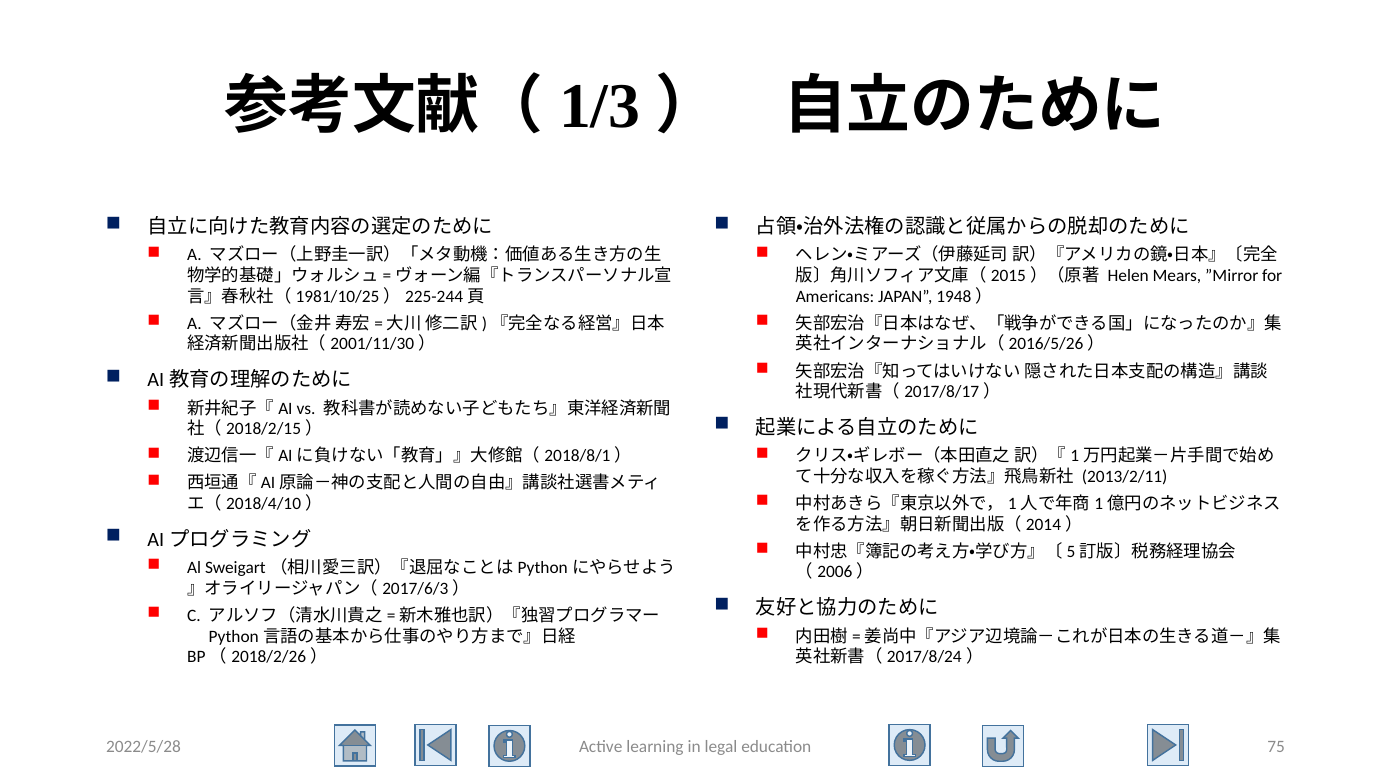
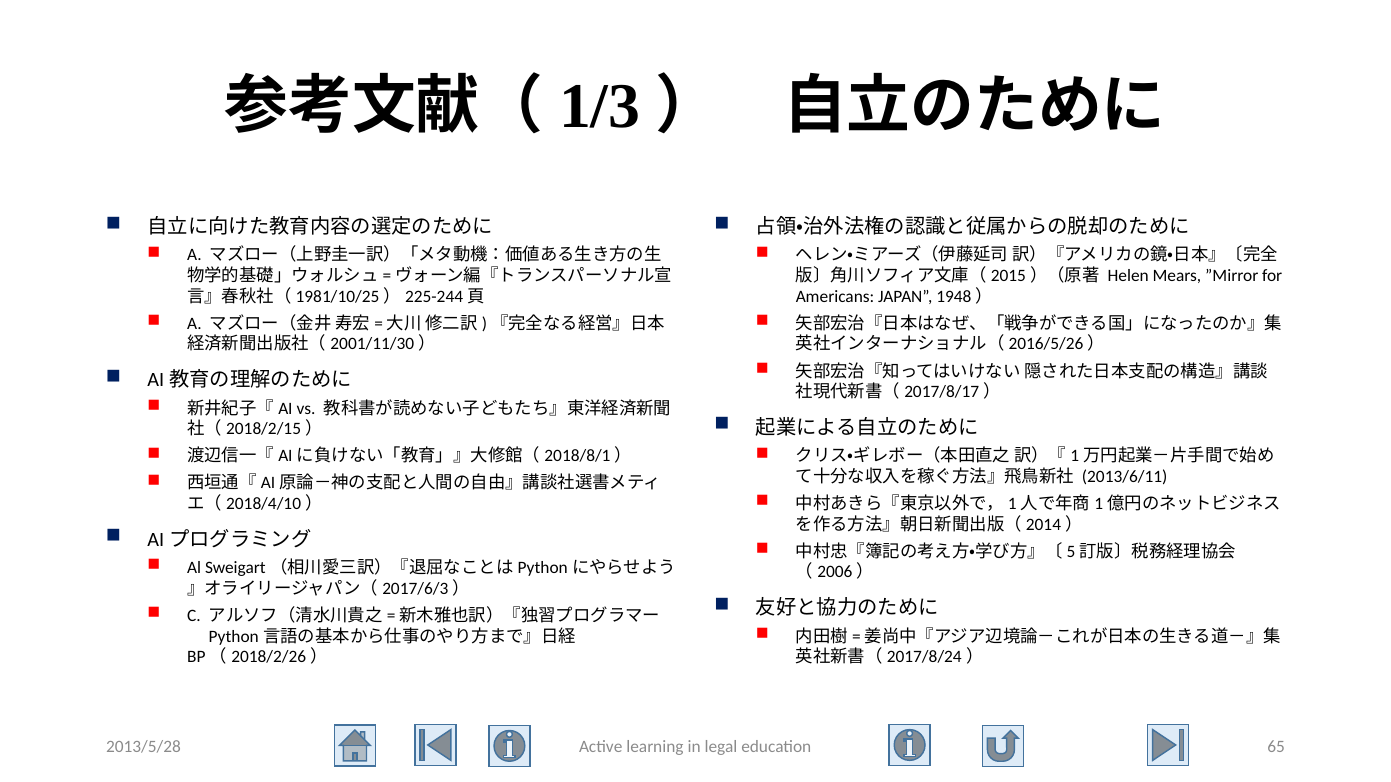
2013/2/11: 2013/2/11 -> 2013/6/11
2022/5/28: 2022/5/28 -> 2013/5/28
75: 75 -> 65
